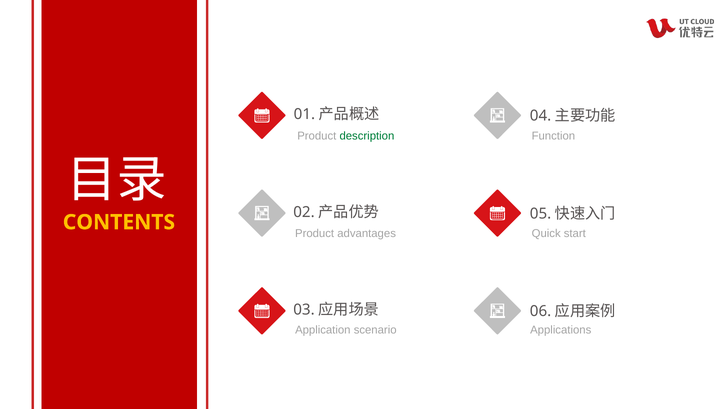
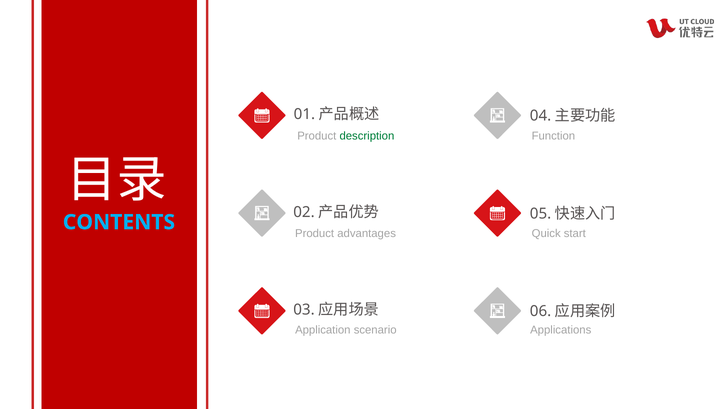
CONTENTS colour: yellow -> light blue
